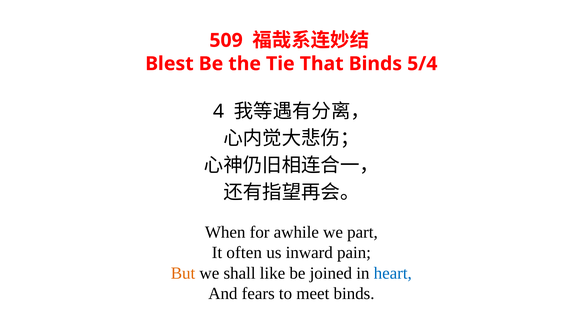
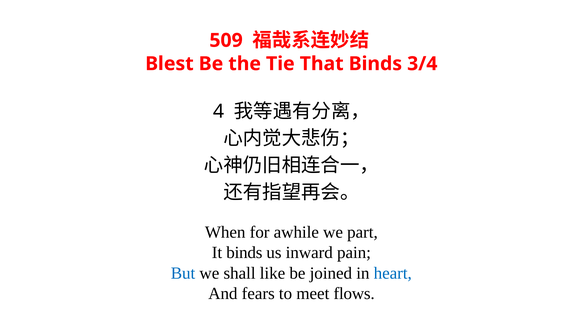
5/4: 5/4 -> 3/4
It often: often -> binds
But colour: orange -> blue
meet binds: binds -> flows
